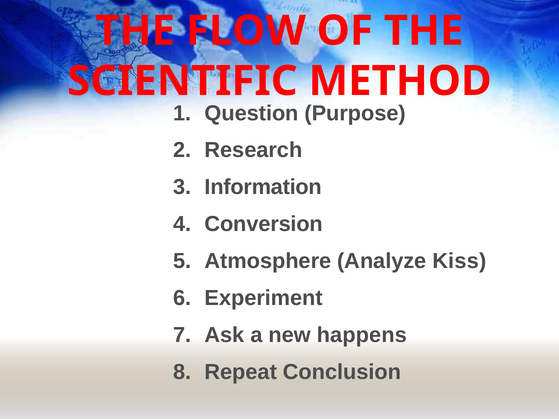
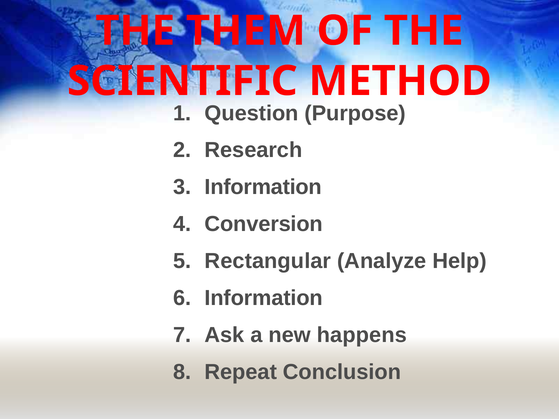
FLOW: FLOW -> THEM
Atmosphere: Atmosphere -> Rectangular
Kiss: Kiss -> Help
Experiment at (264, 298): Experiment -> Information
